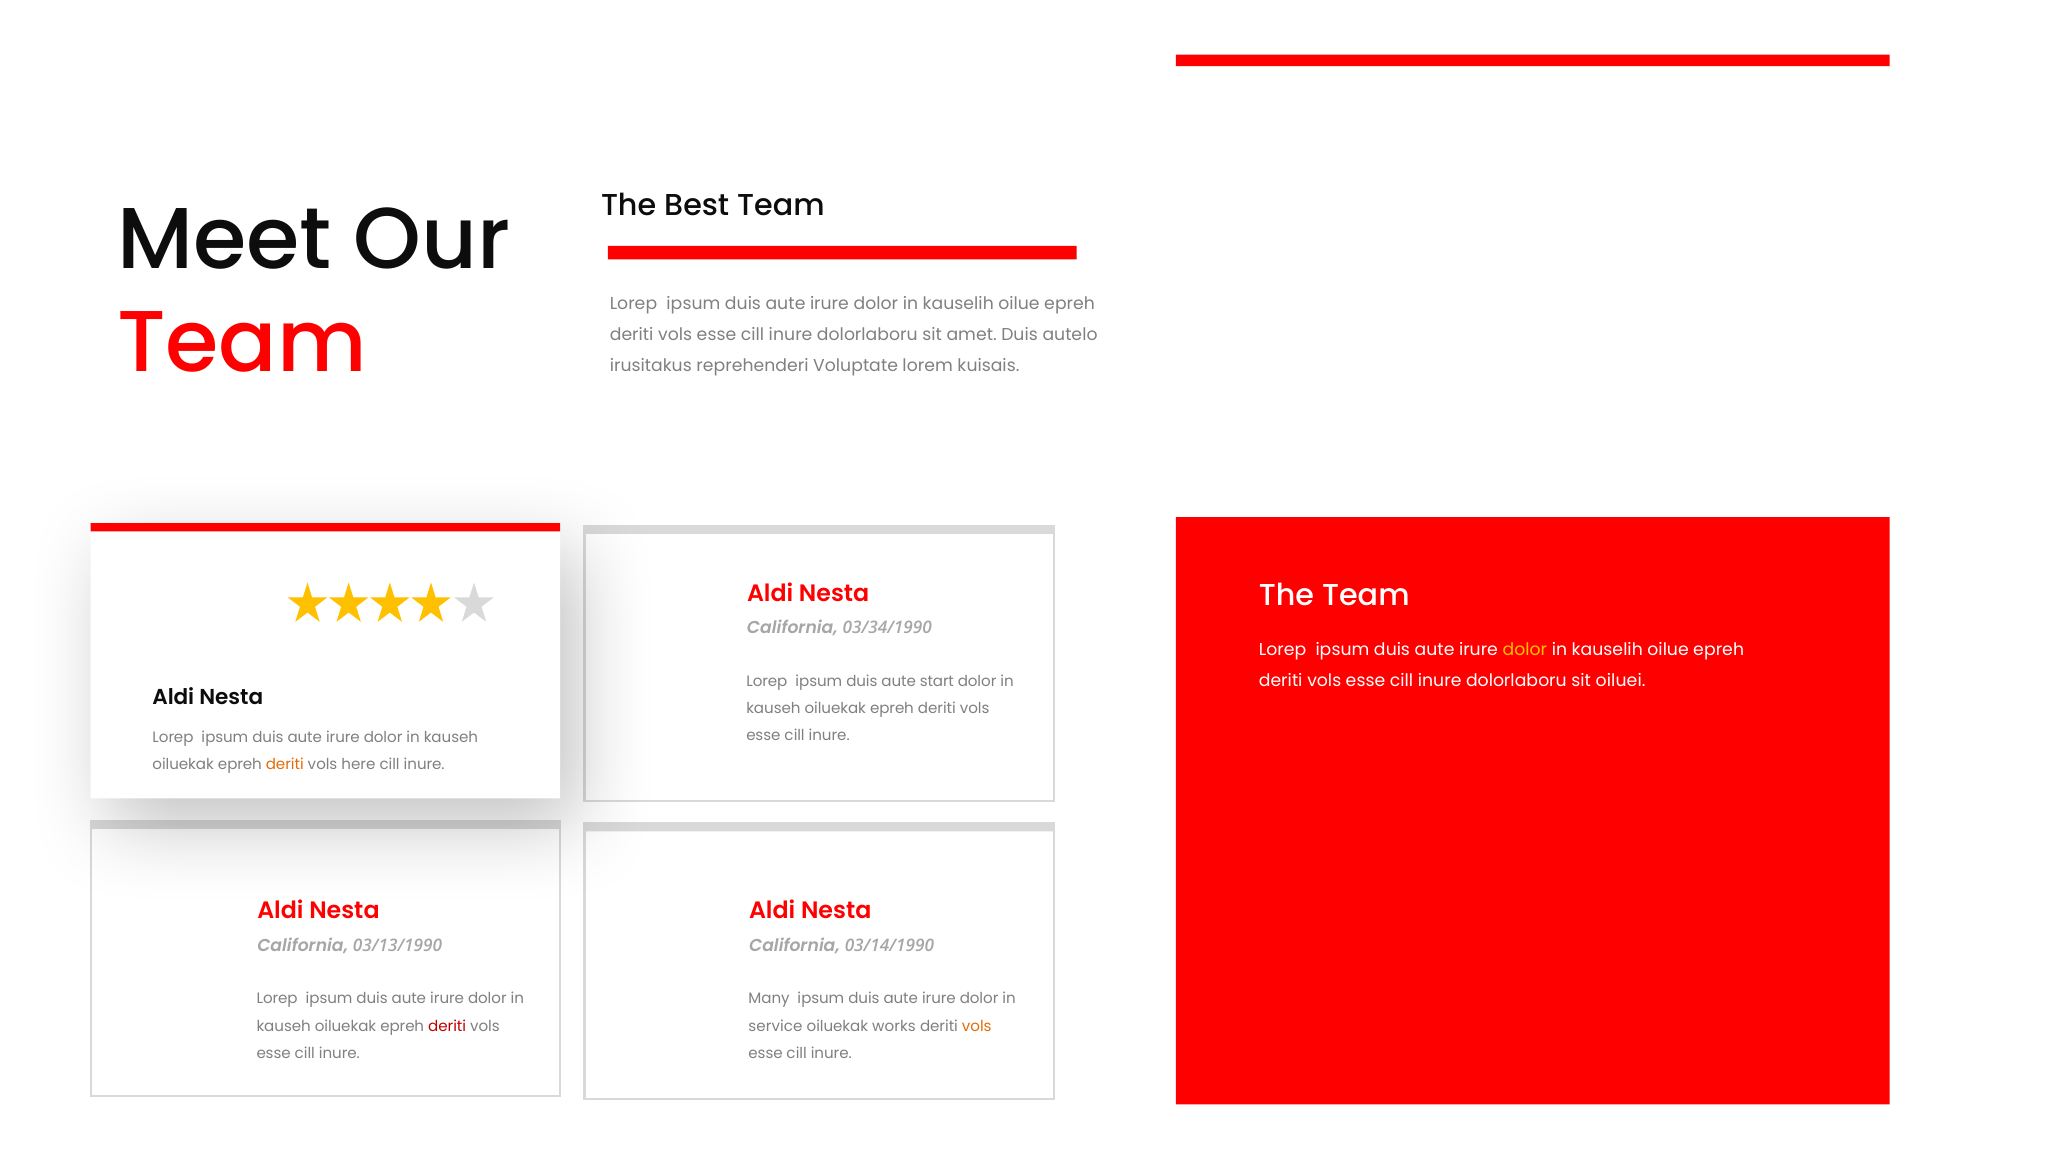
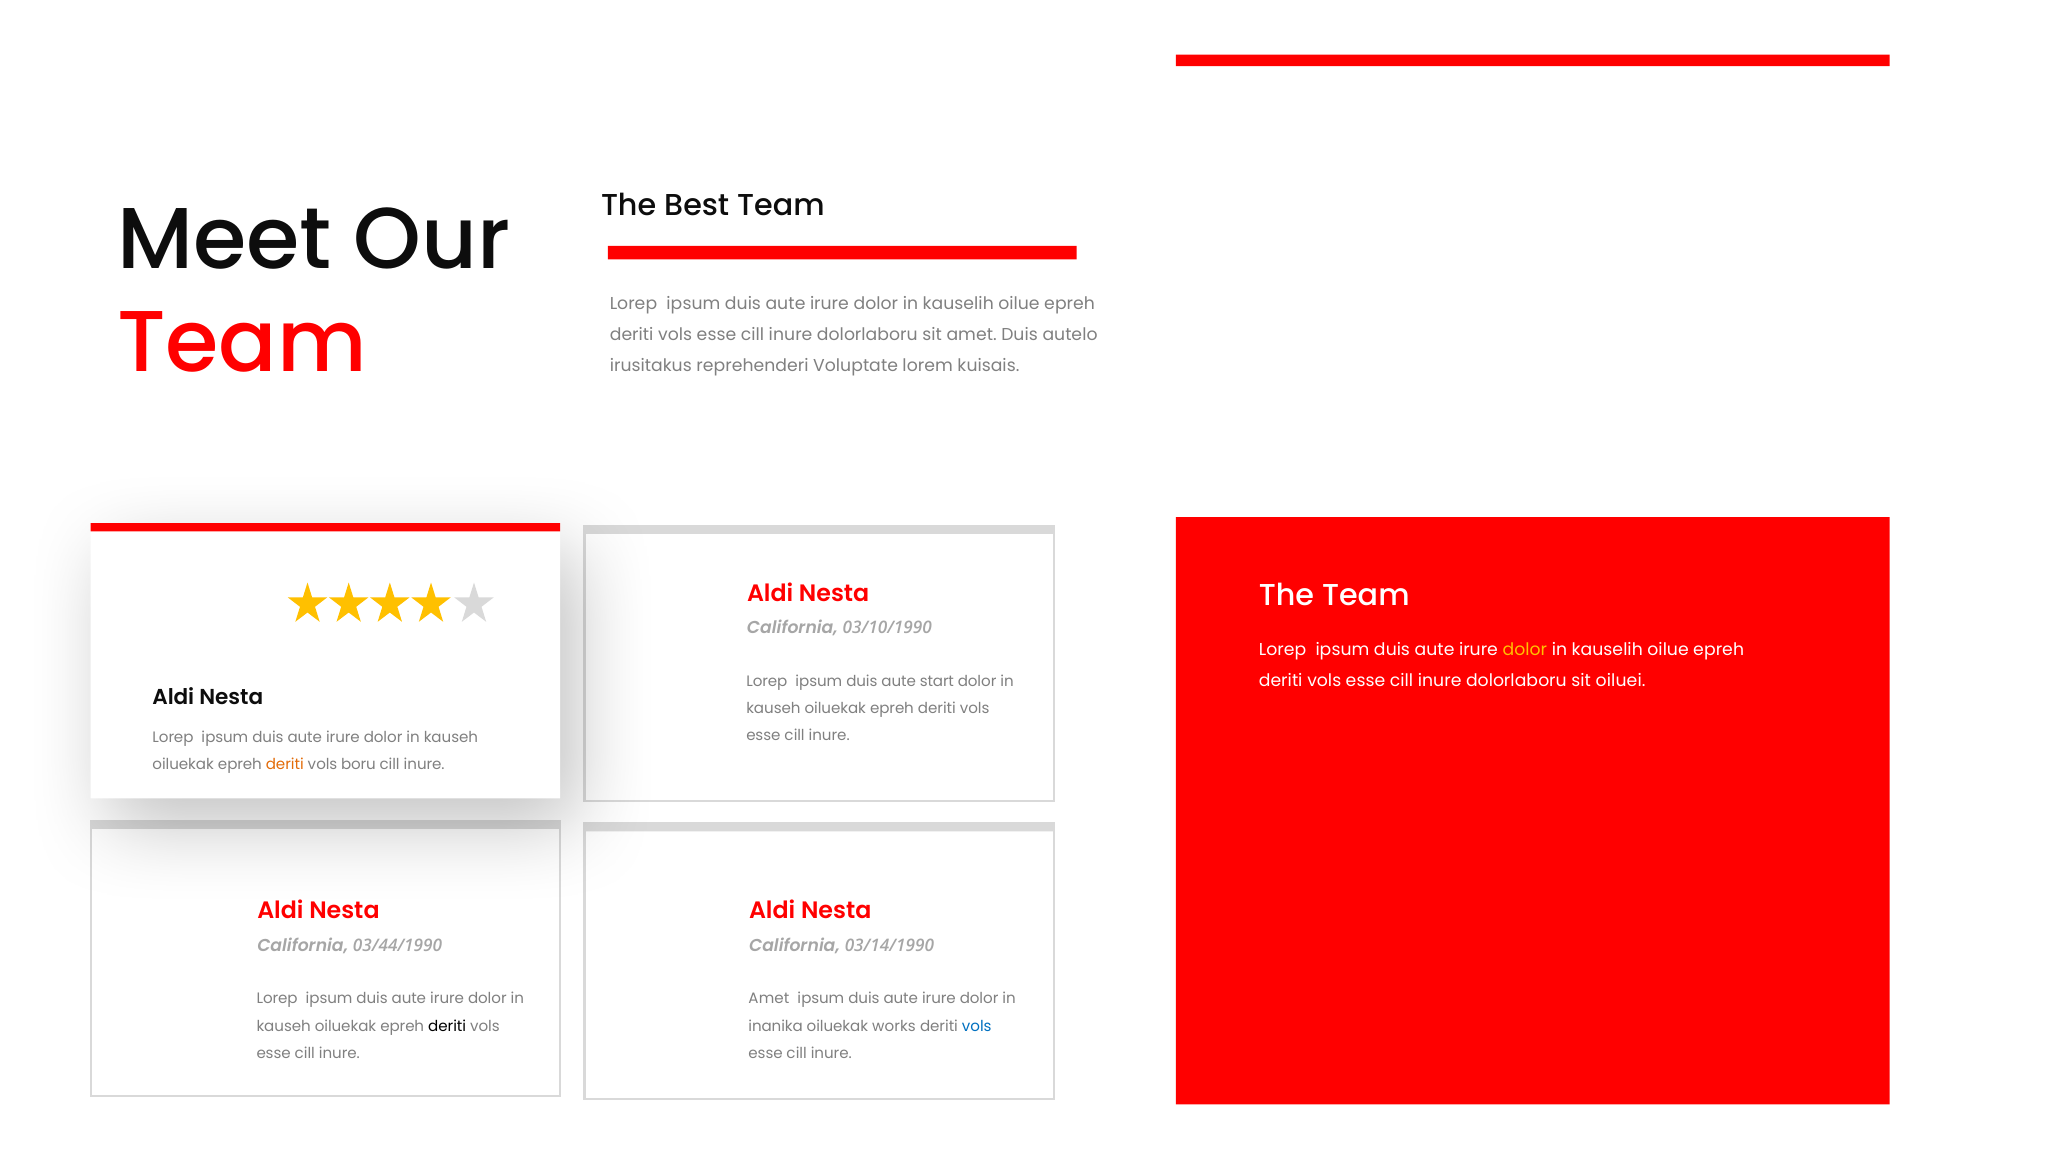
03/34/1990: 03/34/1990 -> 03/10/1990
here: here -> boru
03/13/1990: 03/13/1990 -> 03/44/1990
Many at (769, 998): Many -> Amet
deriti at (447, 1026) colour: red -> black
service: service -> inanika
vols at (977, 1026) colour: orange -> blue
